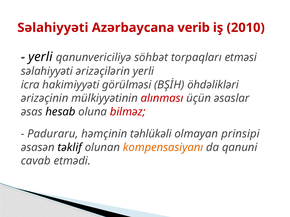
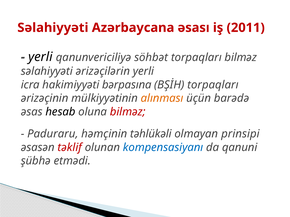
verib: verib -> əsası
2010: 2010 -> 2011
torpaqları etməsi: etməsi -> bilməz
görülməsi: görülməsi -> bərpasına
BŞİH öhdəlikləri: öhdəlikləri -> torpaqları
alınması colour: red -> orange
əsaslar: əsaslar -> barədə
təklif colour: black -> red
kompensasiyanı colour: orange -> blue
cavab: cavab -> şübhə
